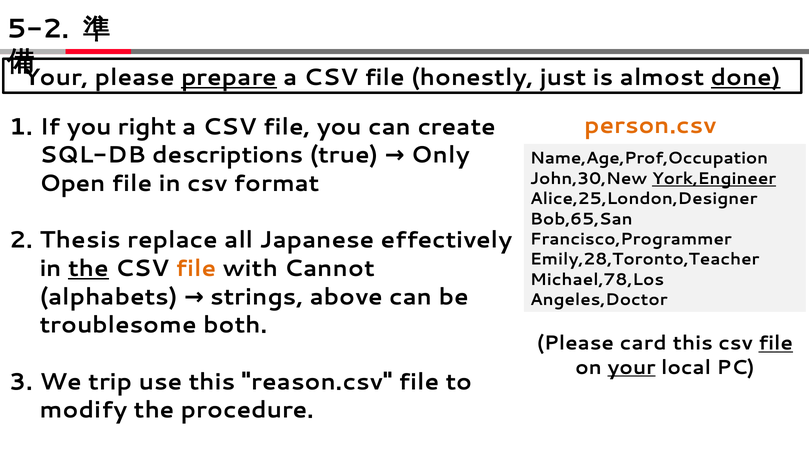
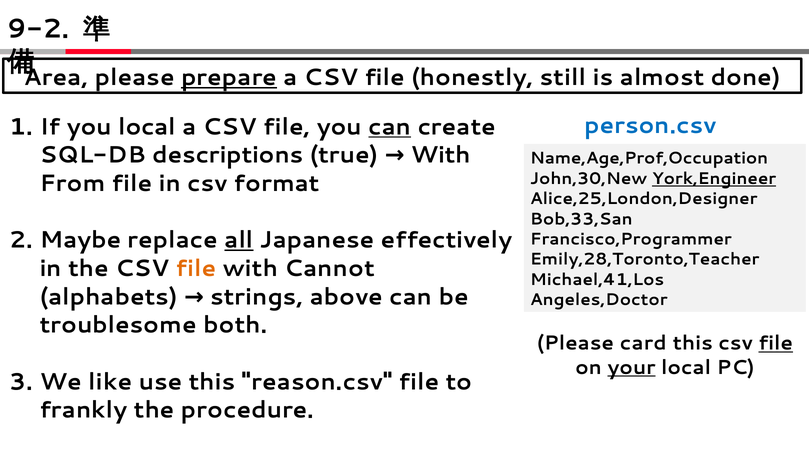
5-2: 5-2 -> 9-2
Your at (56, 77): Your -> Area
just: just -> still
done underline: present -> none
person.csv colour: orange -> blue
you right: right -> local
can at (390, 127) underline: none -> present
true Only: Only -> With
Open: Open -> From
Bob,65,San: Bob,65,San -> Bob,33,San
Thesis: Thesis -> Maybe
all underline: none -> present
the at (89, 269) underline: present -> none
Michael,78,Los: Michael,78,Los -> Michael,41,Los
trip: trip -> like
modify: modify -> frankly
